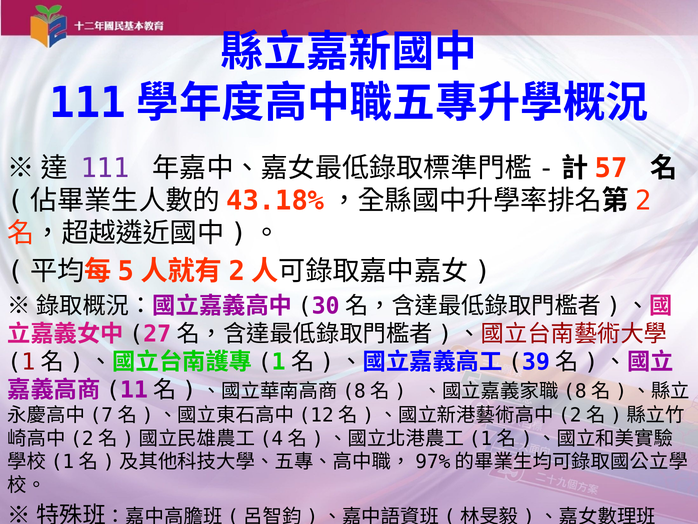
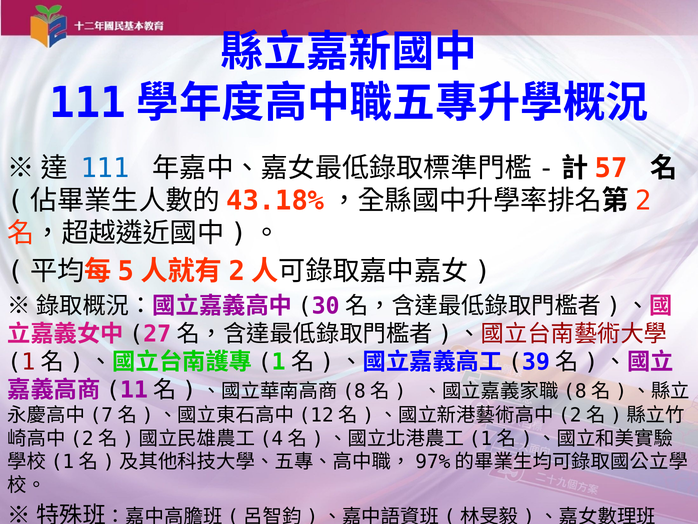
111 at (105, 168) colour: purple -> blue
